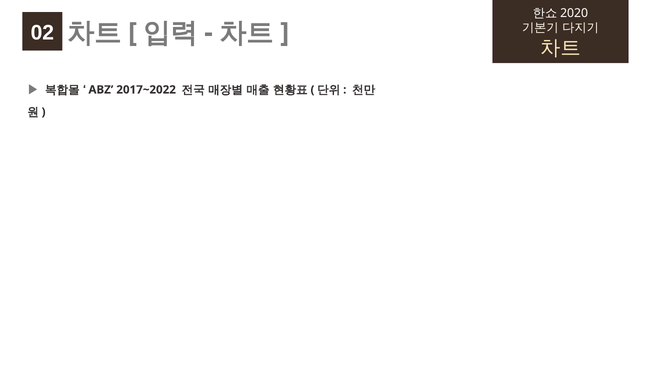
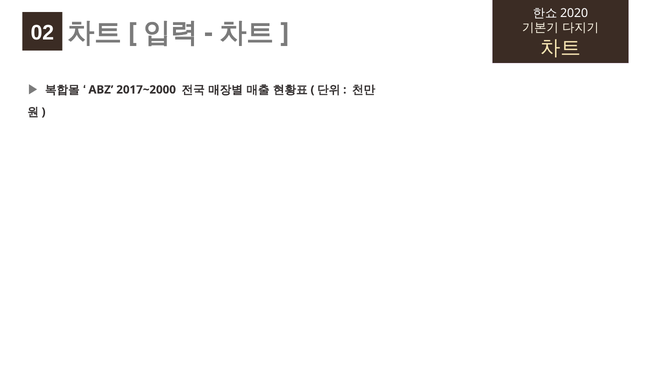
2017~2022: 2017~2022 -> 2017~2000
